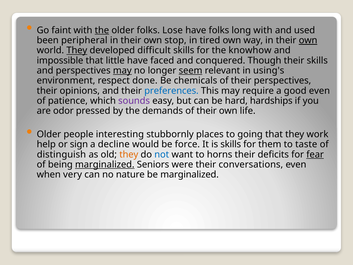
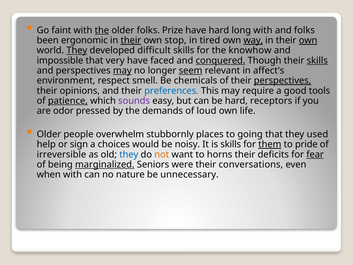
Lose: Lose -> Prize
have folks: folks -> hard
and used: used -> folks
peripheral: peripheral -> ergonomic
their at (131, 40) underline: none -> present
way underline: none -> present
little: little -> very
conquered underline: none -> present
skills at (317, 60) underline: none -> present
using's: using's -> affect's
done: done -> smell
perspectives at (283, 81) underline: none -> present
good even: even -> tools
patience underline: none -> present
hardships: hardships -> receptors
demands of their: their -> loud
interesting: interesting -> overwhelm
work: work -> used
decline: decline -> choices
force: force -> noisy
them underline: none -> present
taste: taste -> pride
distinguish: distinguish -> irreversible
they at (129, 154) colour: orange -> blue
not colour: blue -> orange
when very: very -> with
be marginalized: marginalized -> unnecessary
